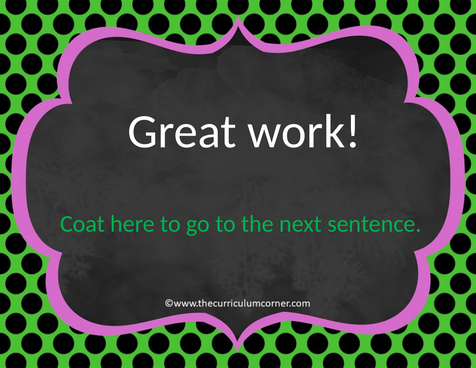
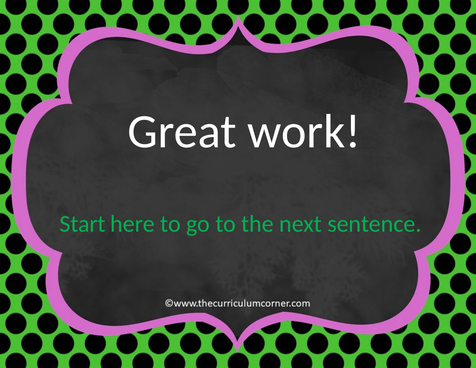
Coat: Coat -> Start
